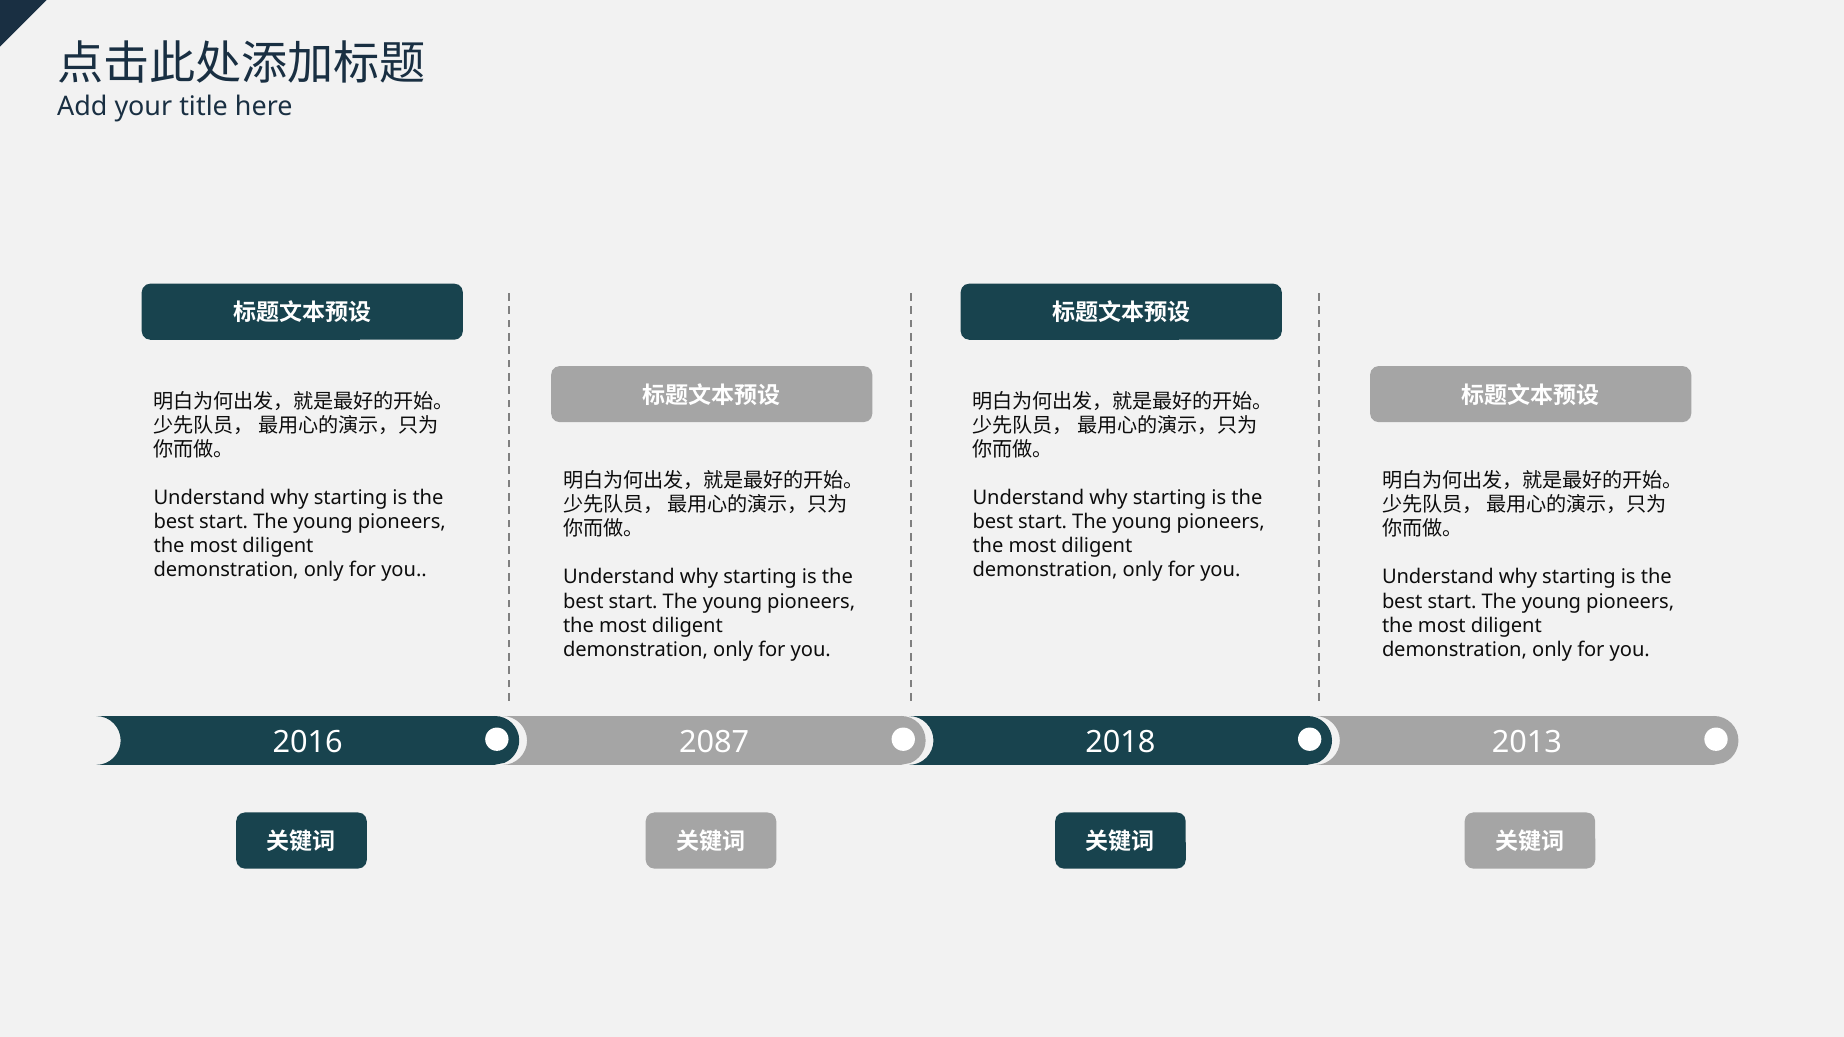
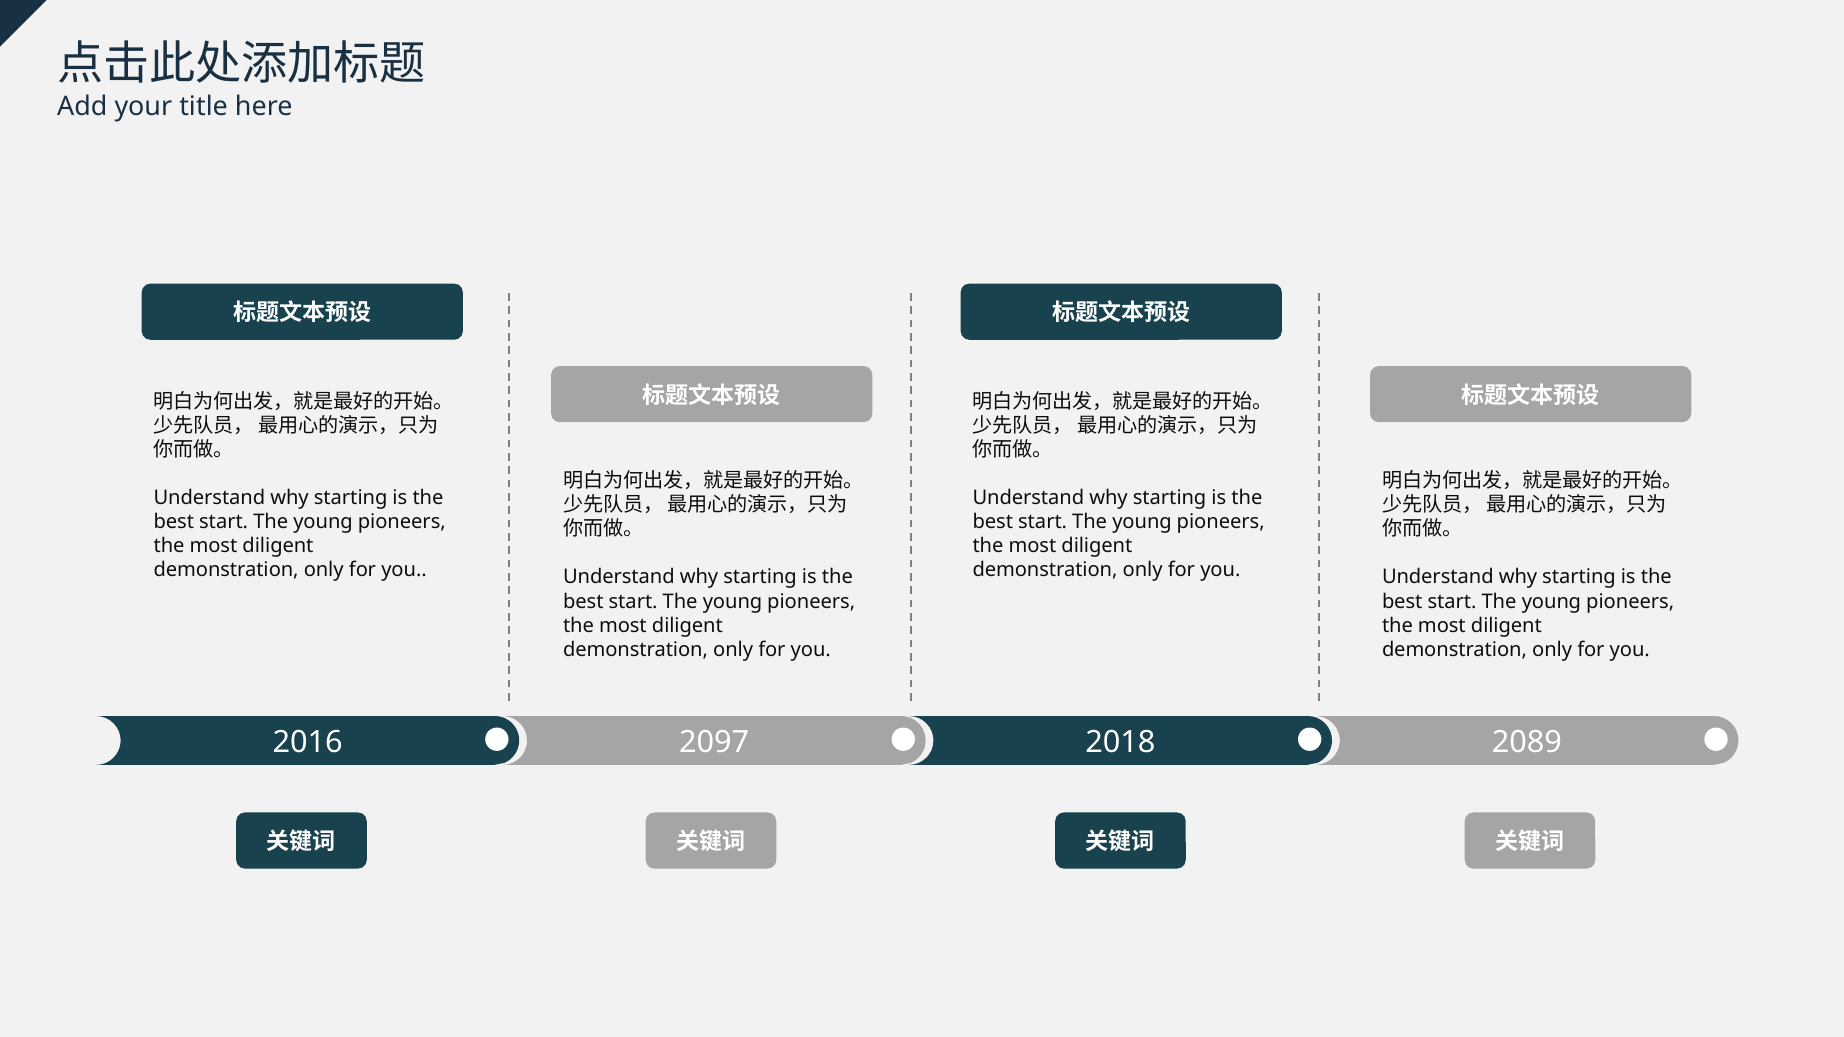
2087: 2087 -> 2097
2013: 2013 -> 2089
